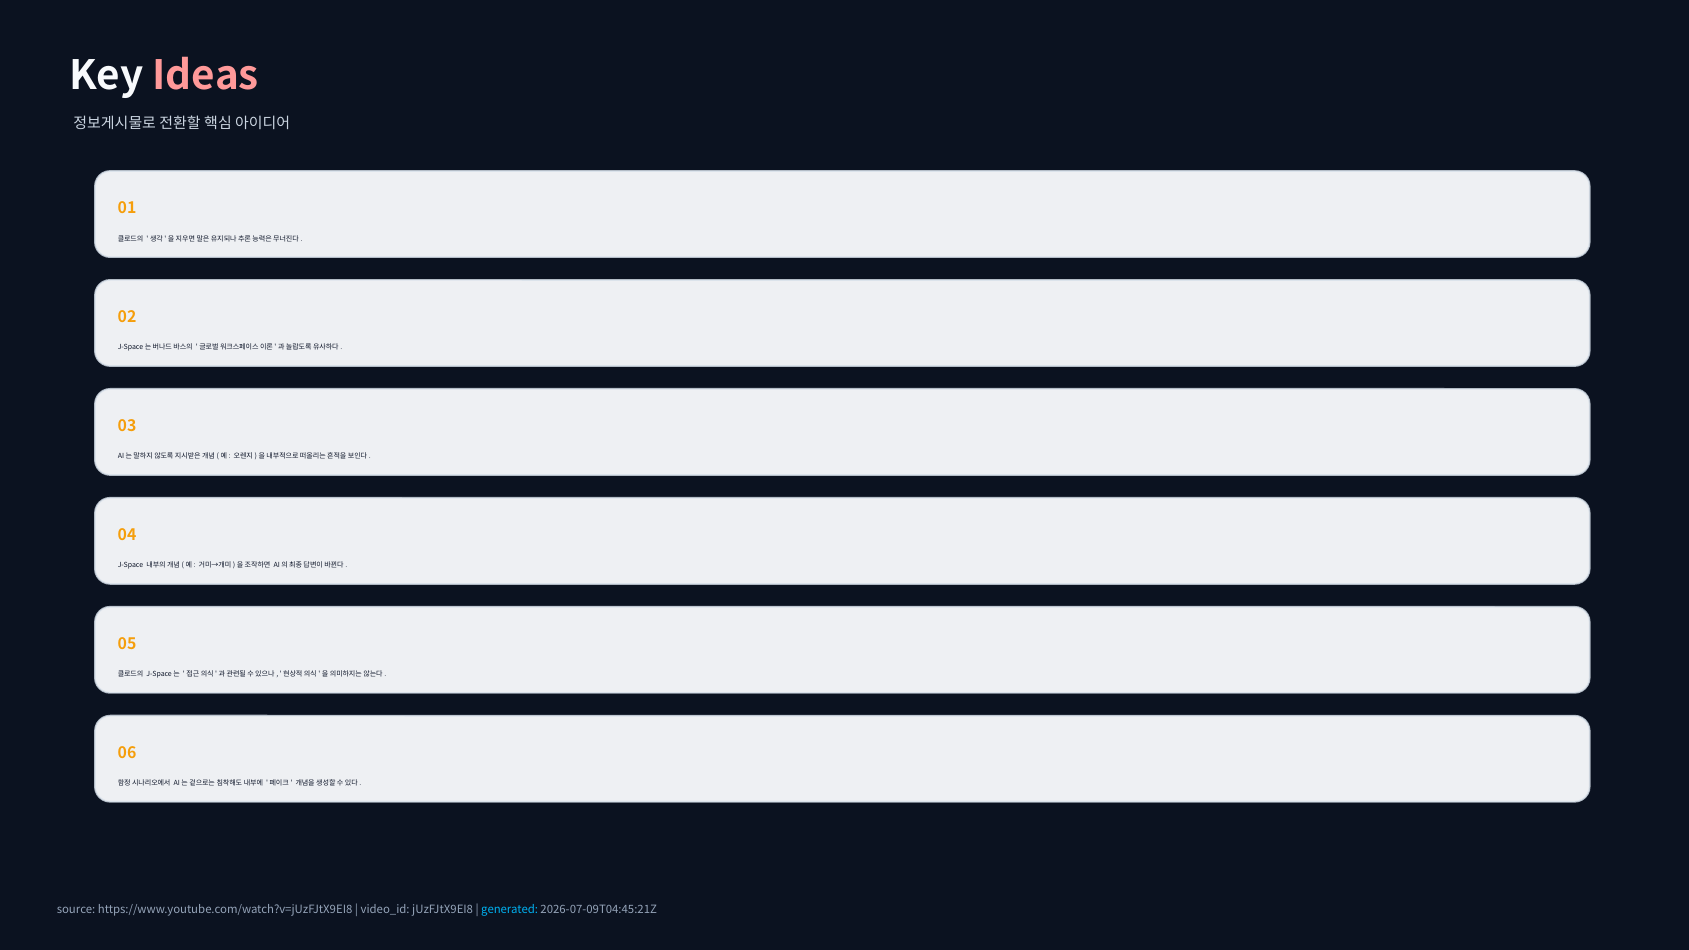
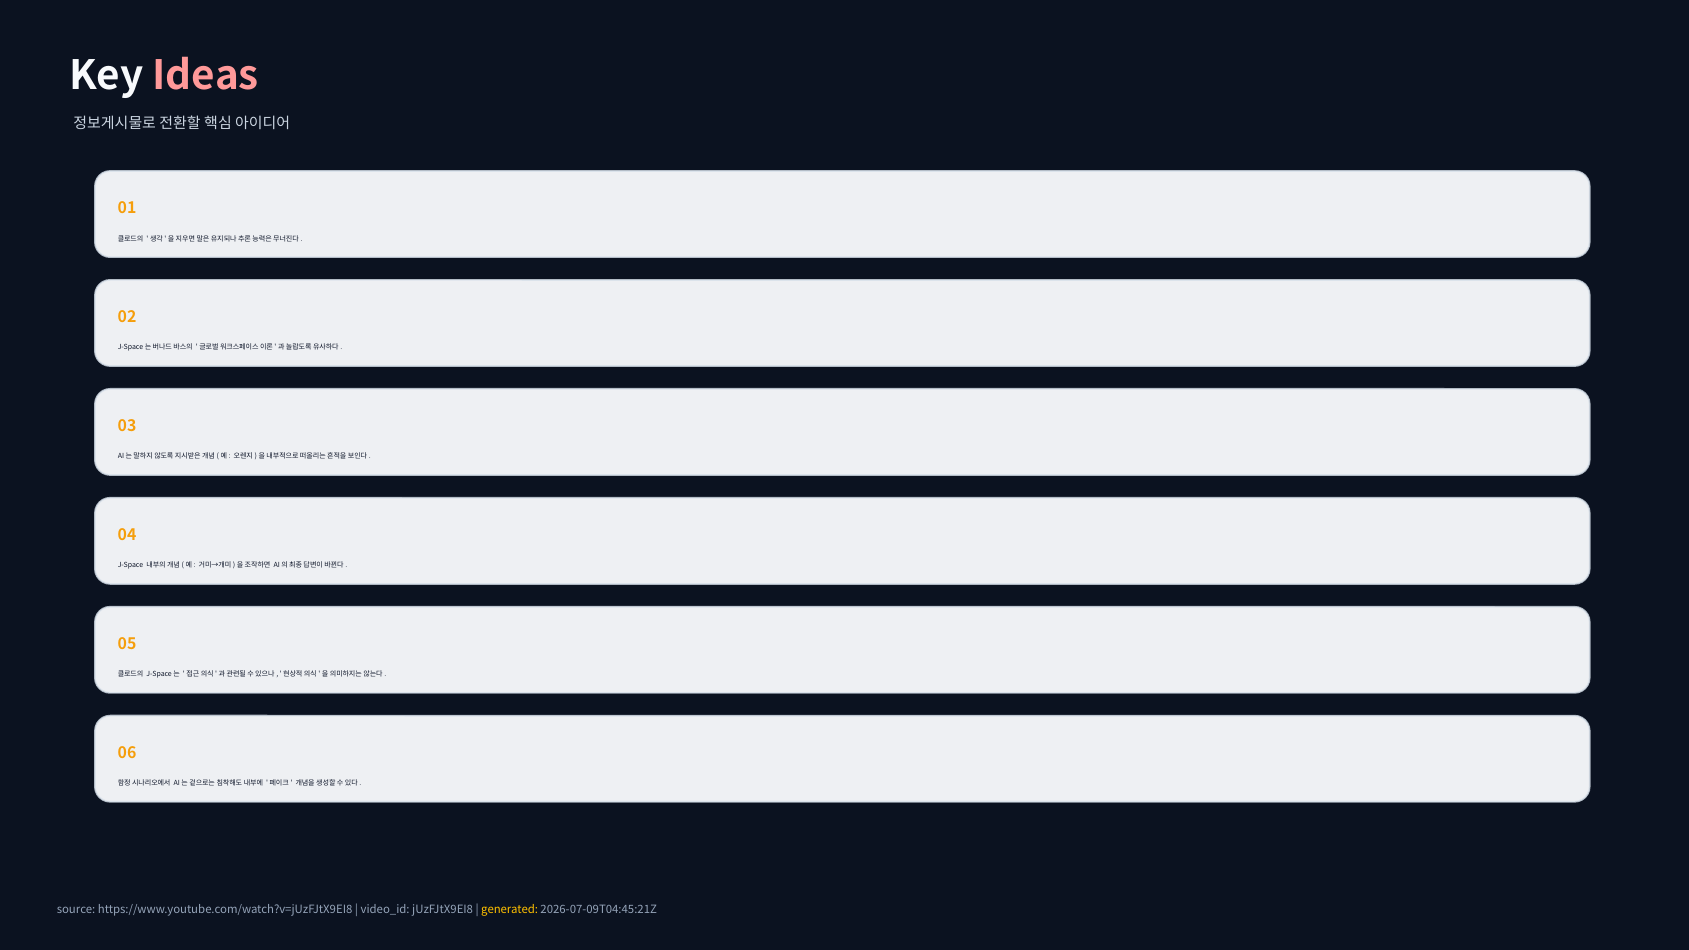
generated colour: light blue -> yellow
